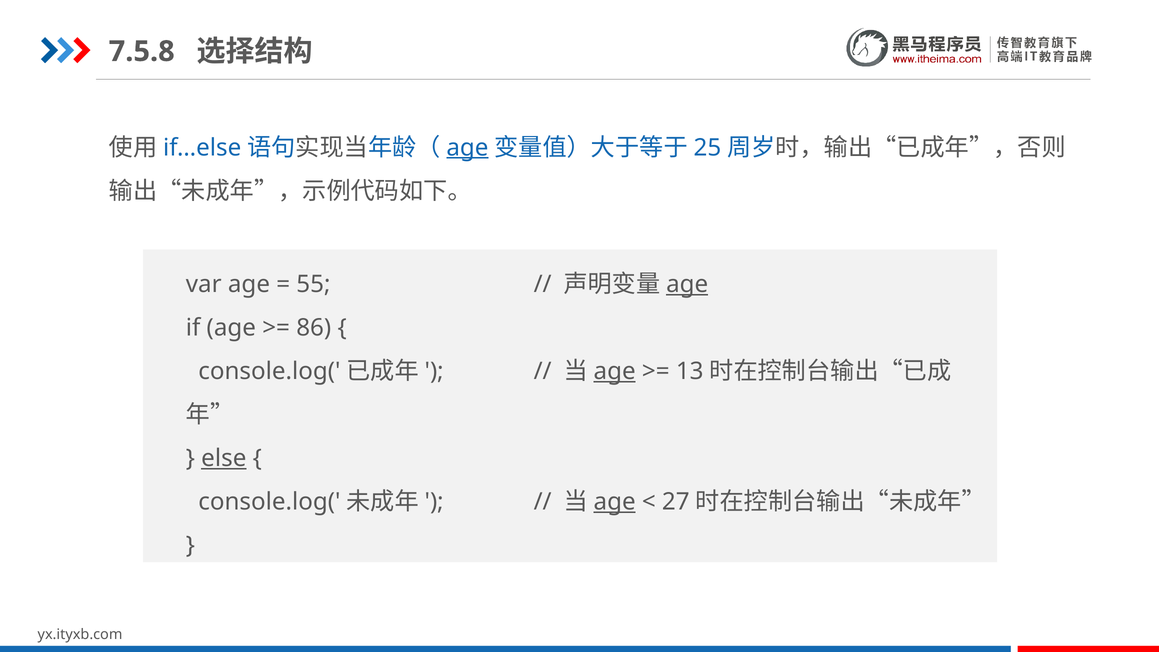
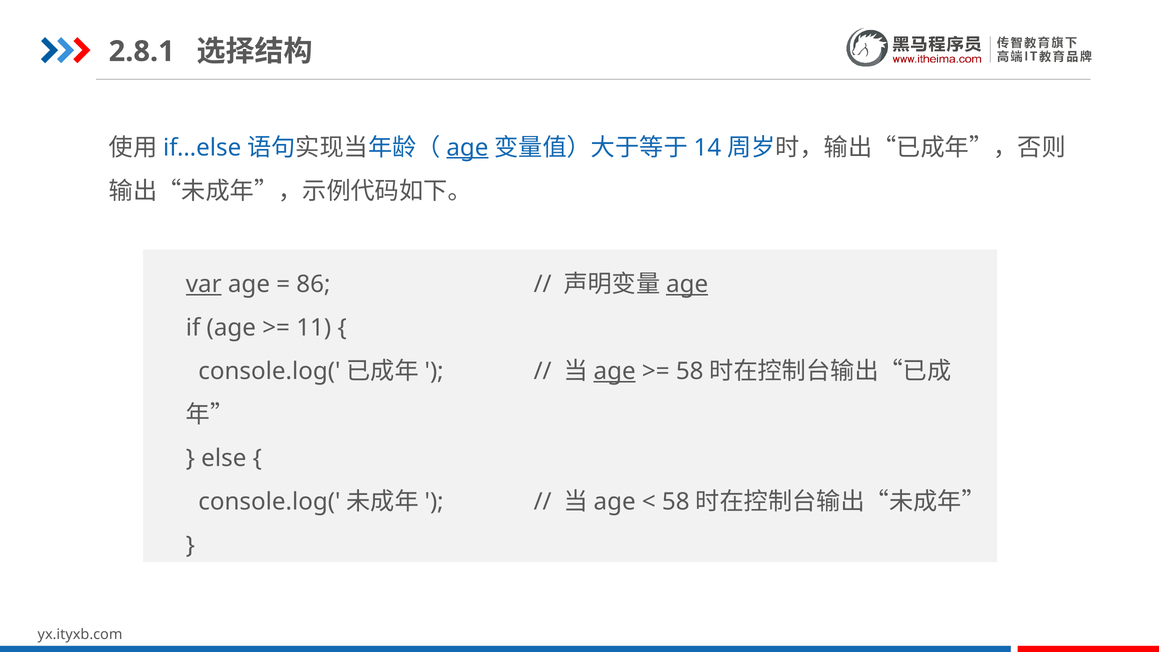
7.5.8: 7.5.8 -> 2.8.1
25: 25 -> 14
var underline: none -> present
55: 55 -> 86
86: 86 -> 11
13 at (690, 371): 13 -> 58
else underline: present -> none
age at (615, 502) underline: present -> none
27 at (676, 502): 27 -> 58
